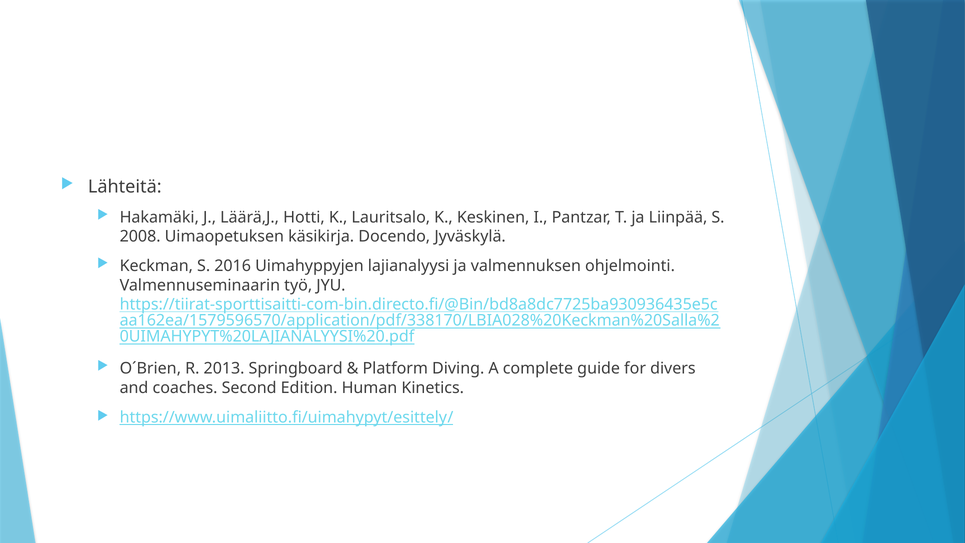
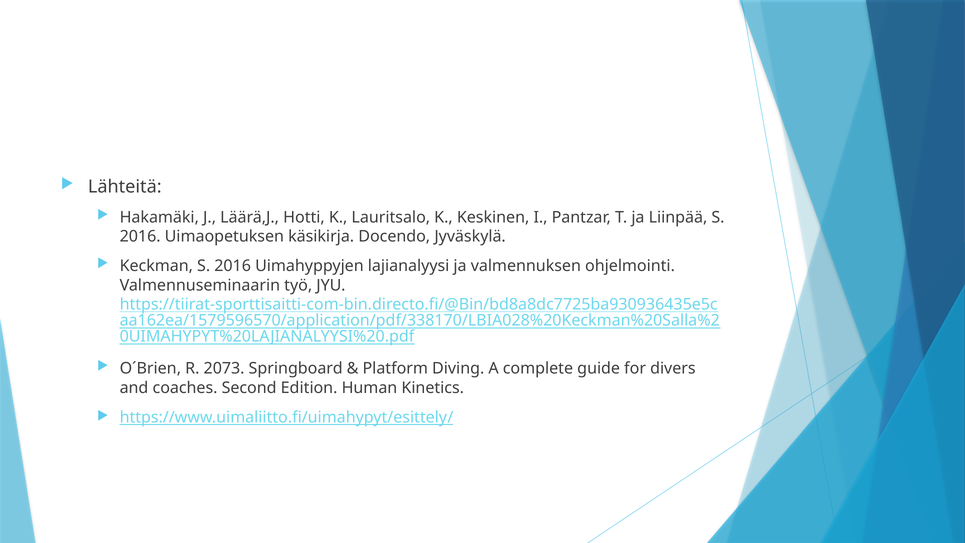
2008 at (140, 236): 2008 -> 2016
2013: 2013 -> 2073
